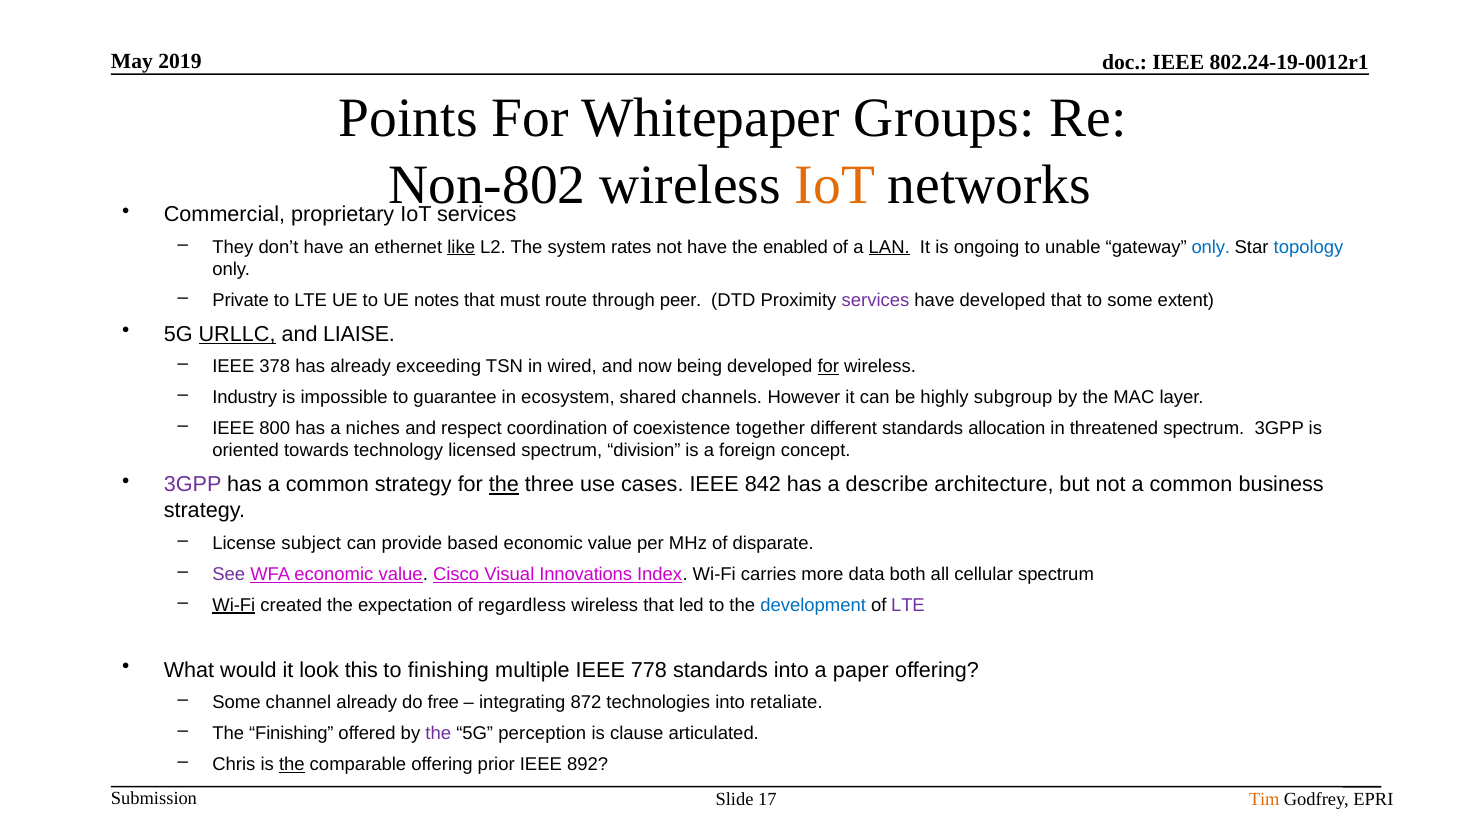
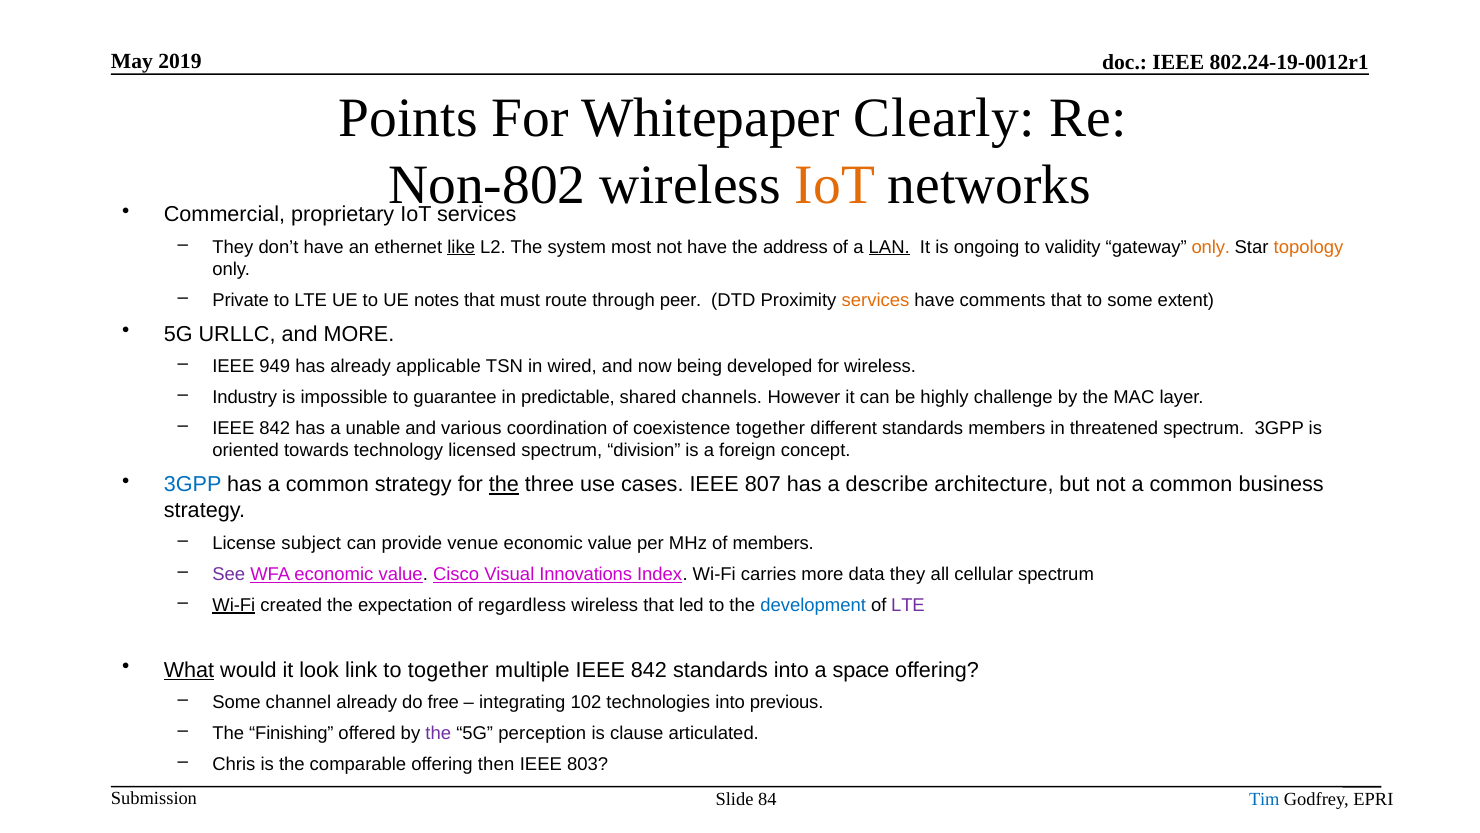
Groups: Groups -> Clearly
rates: rates -> most
enabled: enabled -> address
unable: unable -> validity
only at (1211, 247) colour: blue -> orange
topology colour: blue -> orange
services at (876, 300) colour: purple -> orange
have developed: developed -> comments
URLLC underline: present -> none
and LIAISE: LIAISE -> MORE
378: 378 -> 949
exceeding: exceeding -> applicable
for at (828, 366) underline: present -> none
ecosystem: ecosystem -> predictable
subgroup: subgroup -> challenge
800 at (275, 428): 800 -> 842
niches: niches -> unable
respect: respect -> various
standards allocation: allocation -> members
3GPP at (193, 485) colour: purple -> blue
842: 842 -> 807
based: based -> venue
of disparate: disparate -> members
data both: both -> they
What underline: none -> present
this: this -> link
to finishing: finishing -> together
multiple IEEE 778: 778 -> 842
paper: paper -> space
872: 872 -> 102
retaliate: retaliate -> previous
the at (292, 764) underline: present -> none
prior: prior -> then
892: 892 -> 803
17: 17 -> 84
Tim colour: orange -> blue
